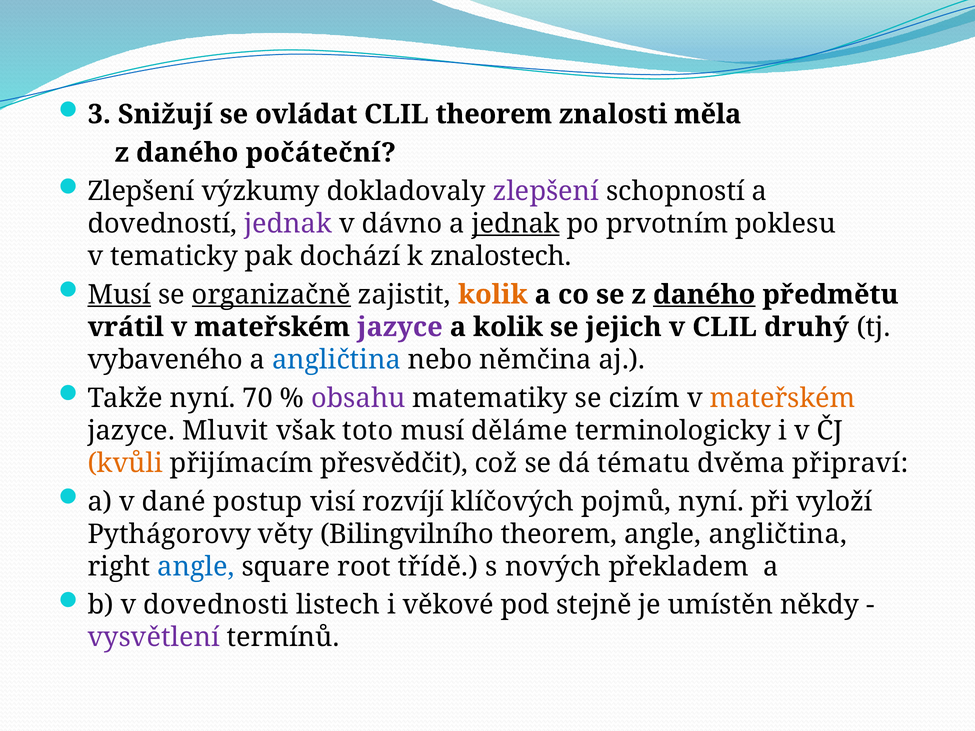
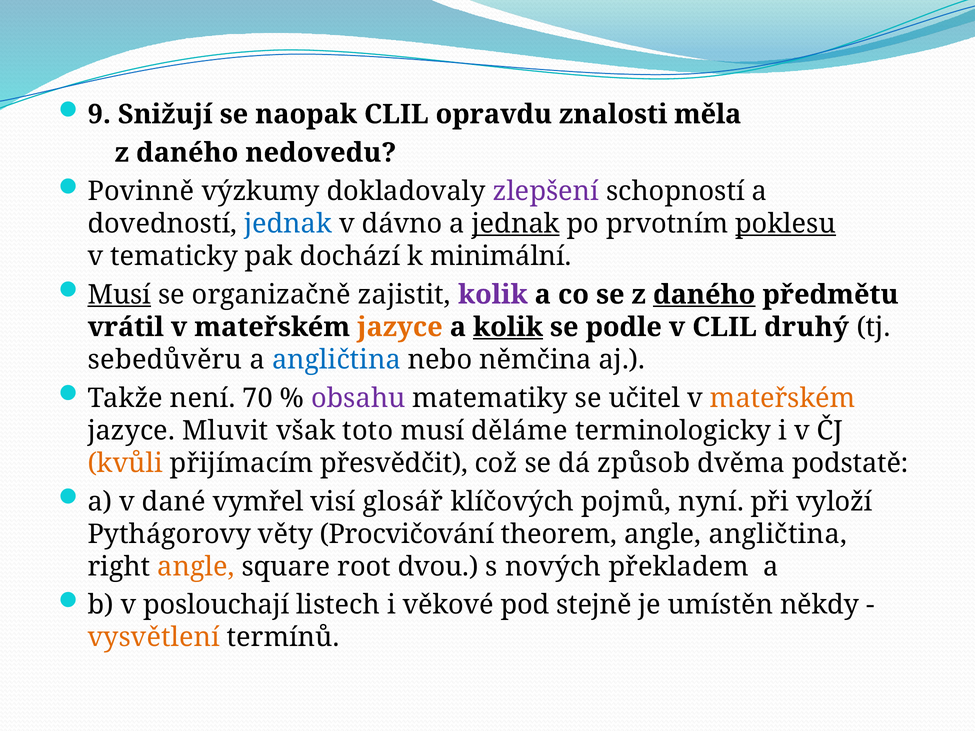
3: 3 -> 9
ovládat: ovládat -> naopak
CLIL theorem: theorem -> opravdu
počáteční: počáteční -> nedovedu
Zlepšení at (141, 191): Zlepšení -> Povinně
jednak at (288, 224) colour: purple -> blue
poklesu underline: none -> present
znalostech: znalostech -> minimální
organizačně underline: present -> none
kolik at (493, 295) colour: orange -> purple
jazyce at (400, 327) colour: purple -> orange
kolik at (508, 327) underline: none -> present
jejich: jejich -> podle
vybaveného: vybaveného -> sebedůvěru
Takže nyní: nyní -> není
cizím: cizím -> učitel
tématu: tématu -> způsob
připraví: připraví -> podstatě
postup: postup -> vymřel
rozvíjí: rozvíjí -> glosář
Bilingvilního: Bilingvilního -> Procvičování
angle at (196, 567) colour: blue -> orange
třídě: třídě -> dvou
dovednosti: dovednosti -> poslouchají
vysvětlení colour: purple -> orange
